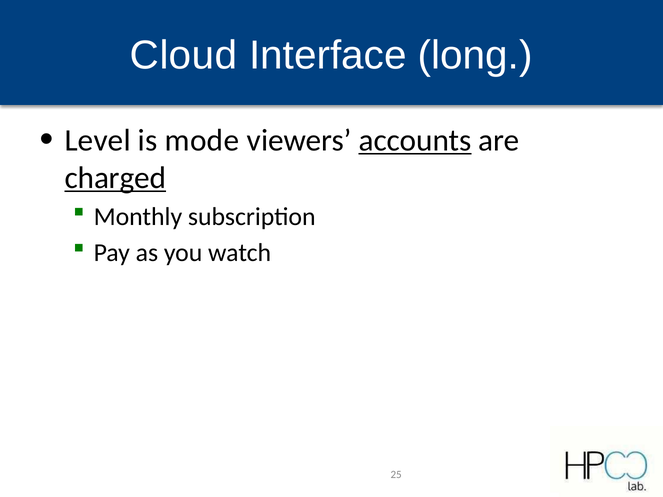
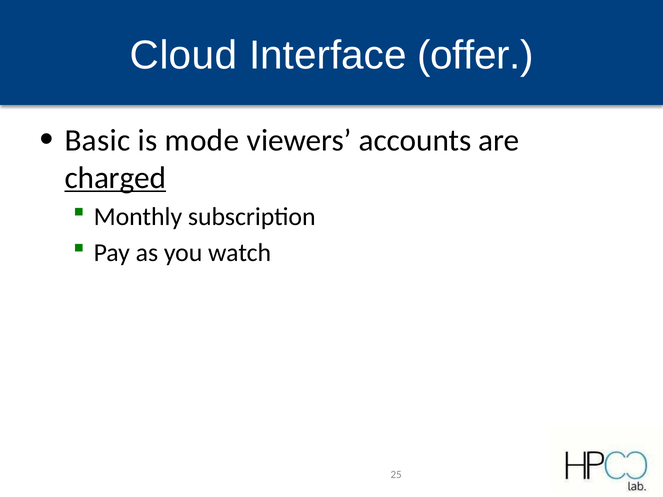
long: long -> offer
Level: Level -> Basic
accounts underline: present -> none
